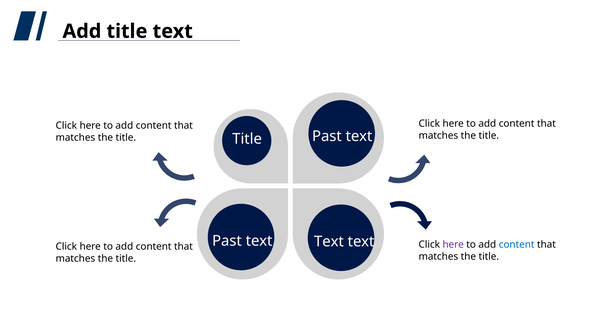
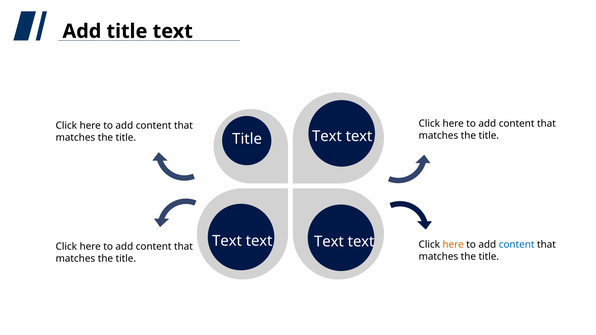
Past at (327, 136): Past -> Text
Past at (227, 241): Past -> Text
here at (453, 245) colour: purple -> orange
